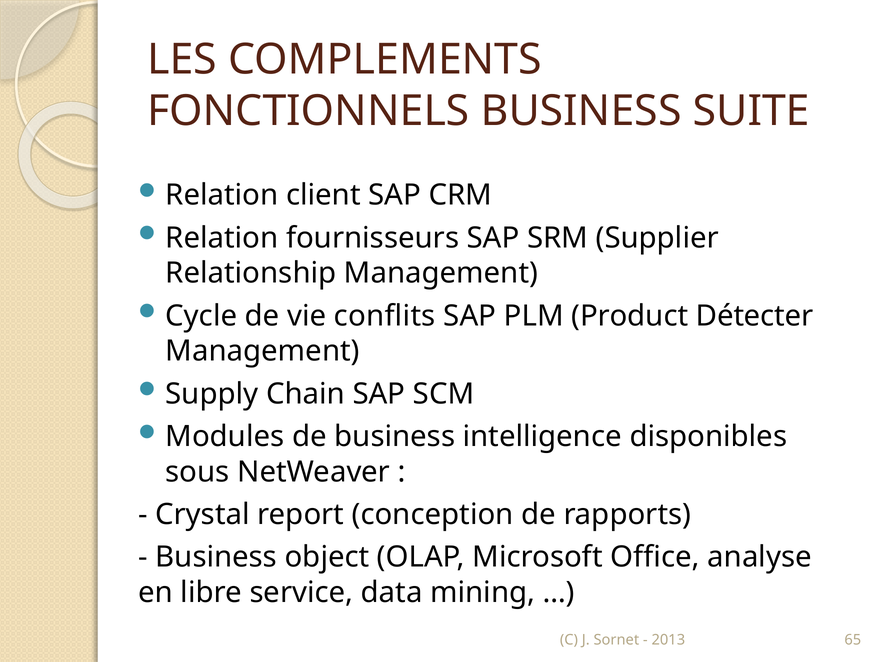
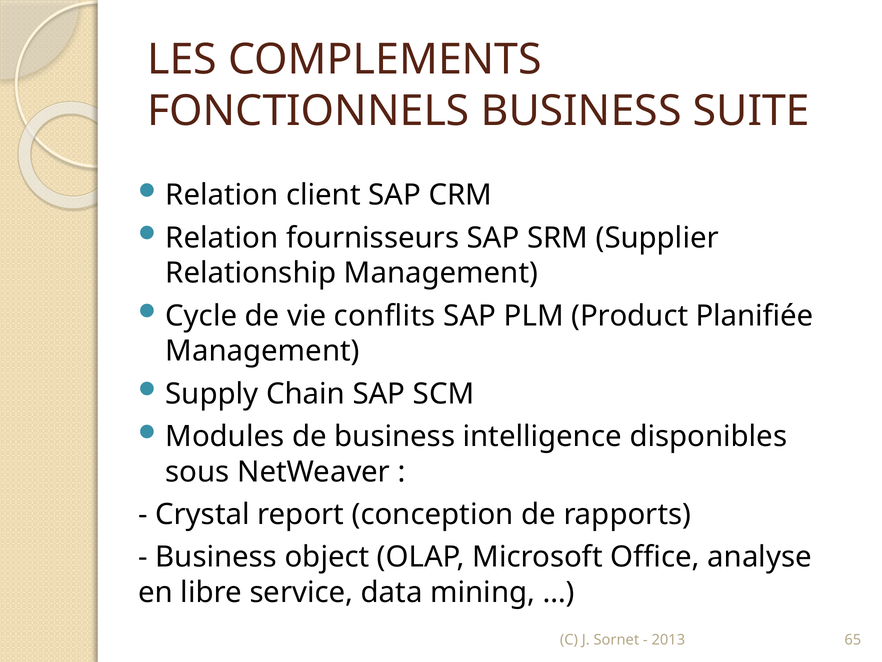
Détecter: Détecter -> Planifiée
